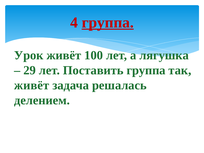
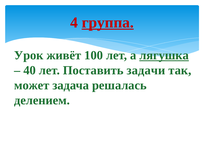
лягушка underline: none -> present
29: 29 -> 40
Поставить группа: группа -> задачи
живёт at (32, 85): живёт -> может
